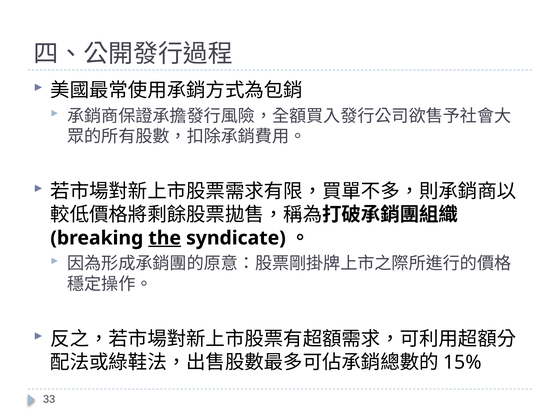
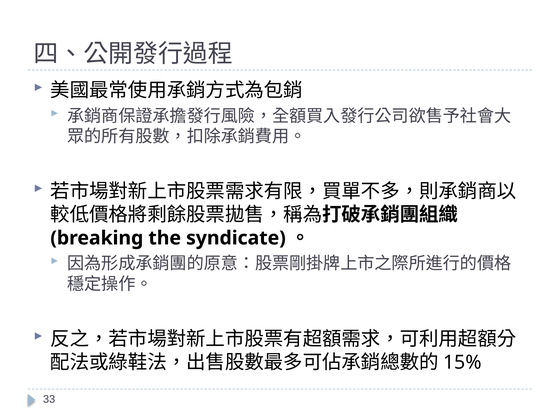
the underline: present -> none
